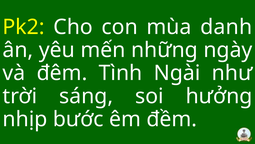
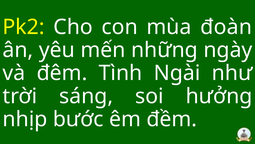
danh: danh -> đoàn
